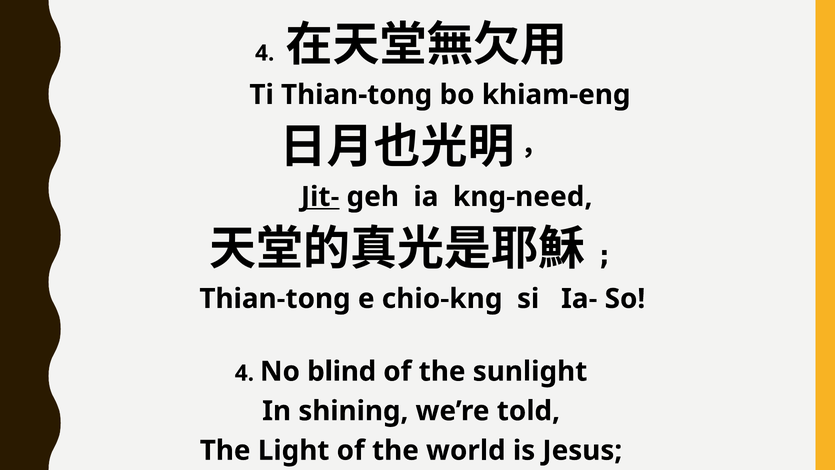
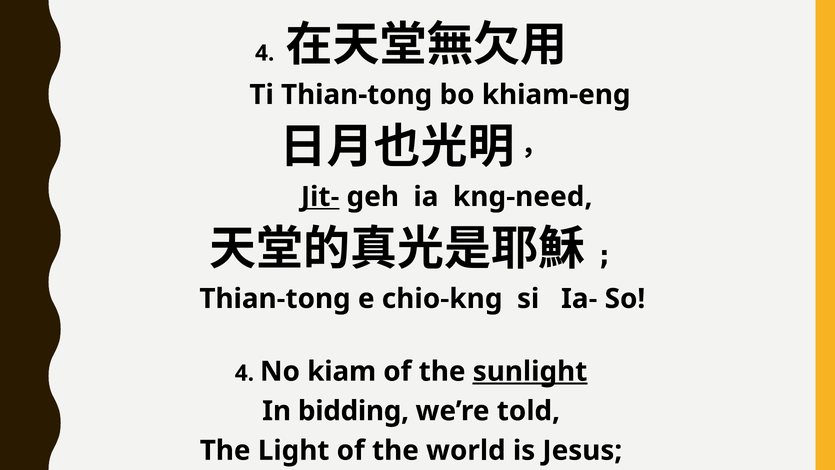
blind: blind -> kiam
sunlight underline: none -> present
shining: shining -> bidding
